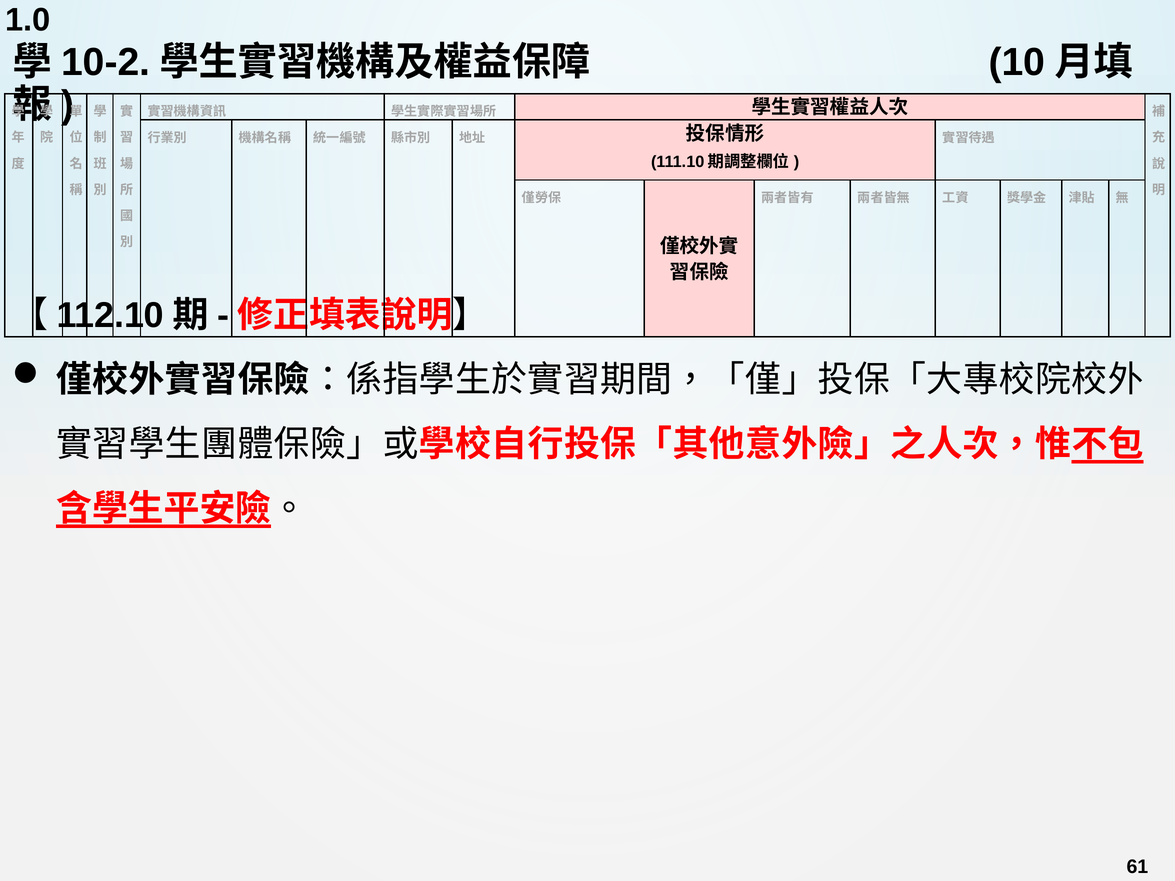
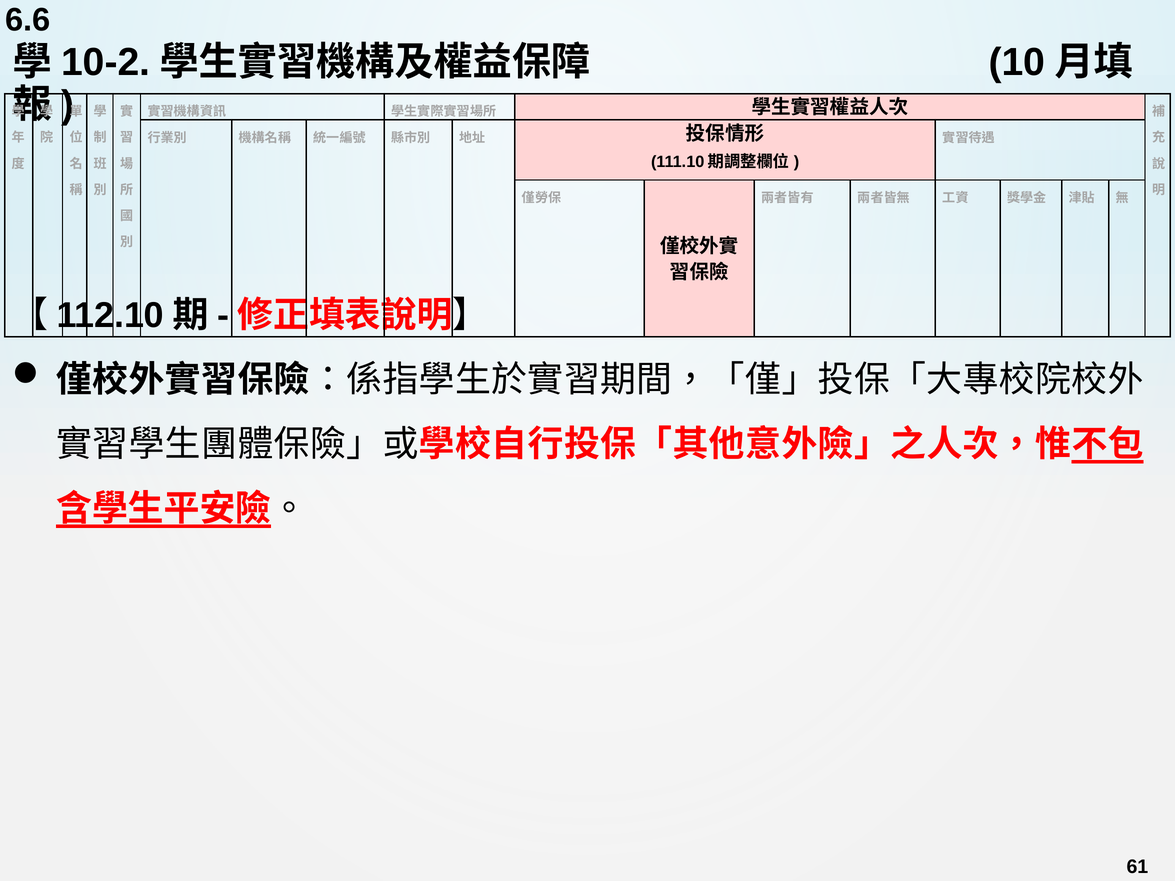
1.0: 1.0 -> 6.6
